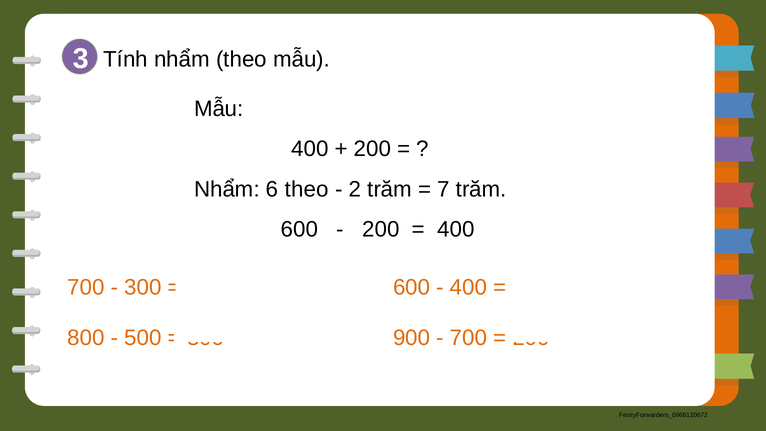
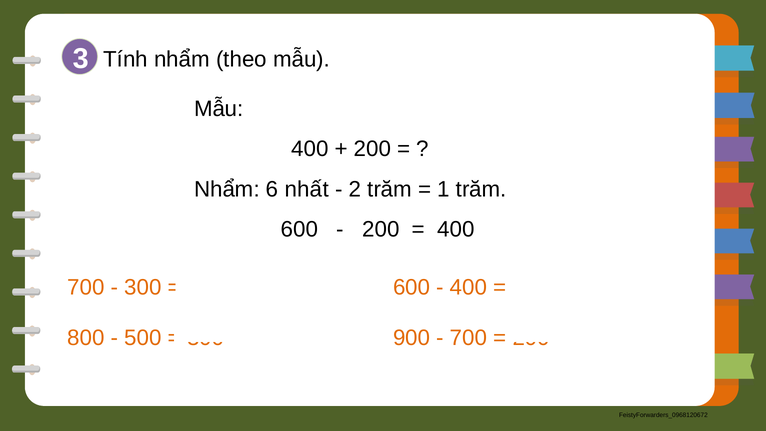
6 theo: theo -> nhất
7: 7 -> 1
